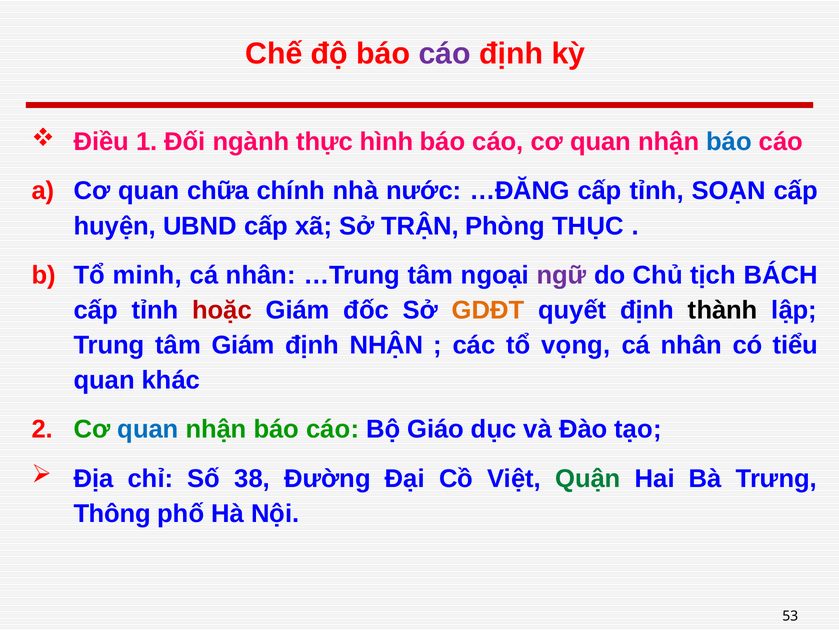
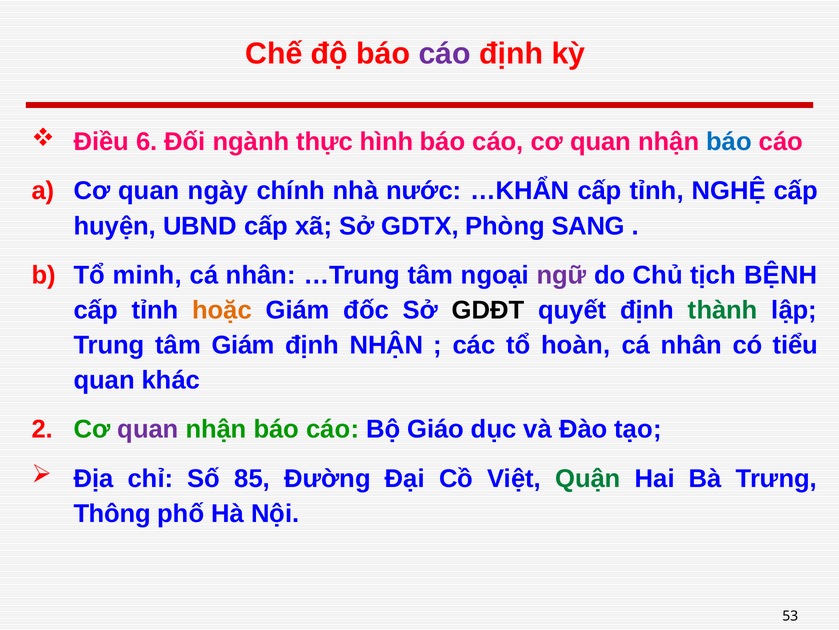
1: 1 -> 6
chữa: chữa -> ngày
…ĐĂNG: …ĐĂNG -> …KHẨN
SOẠN: SOẠN -> NGHỆ
TRẬN: TRẬN -> GDTX
THỤC: THỤC -> SANG
BÁCH: BÁCH -> BỆNH
hoặc colour: red -> orange
GDĐT colour: orange -> black
thành colour: black -> green
vọng: vọng -> hoàn
quan at (148, 429) colour: blue -> purple
38: 38 -> 85
